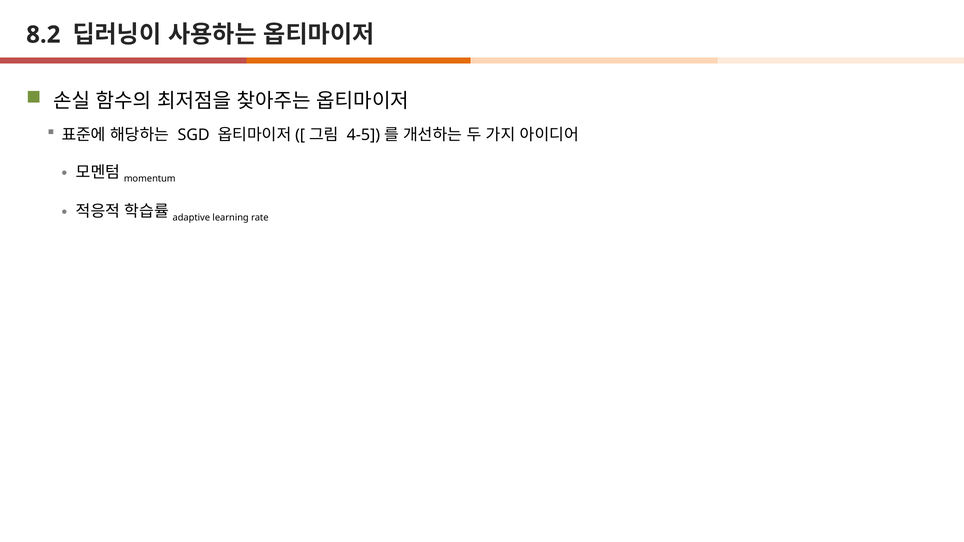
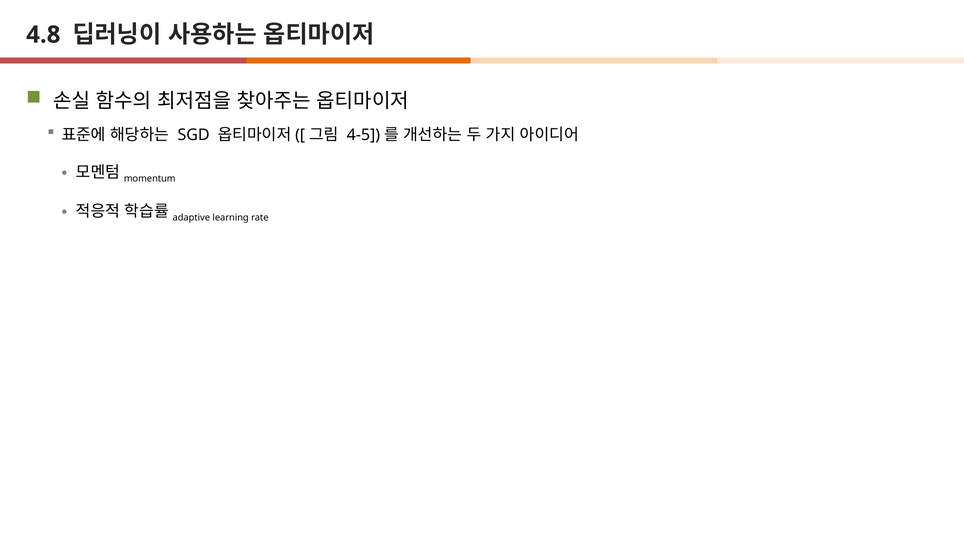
8.2: 8.2 -> 4.8
